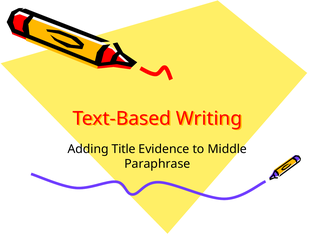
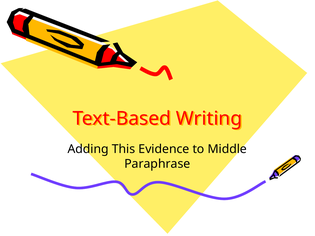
Title: Title -> This
